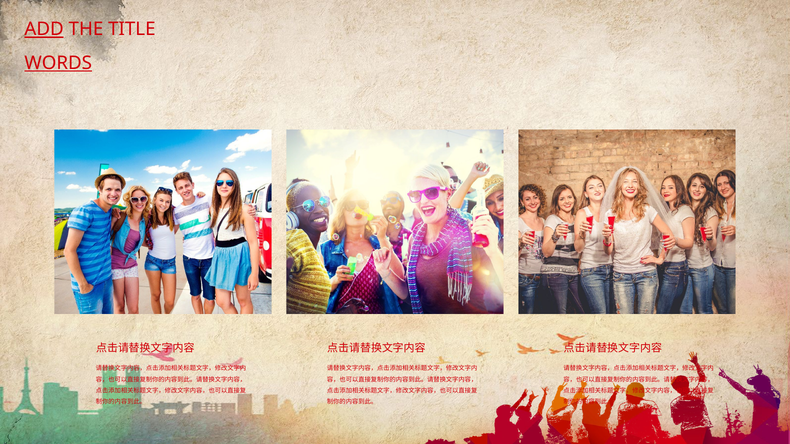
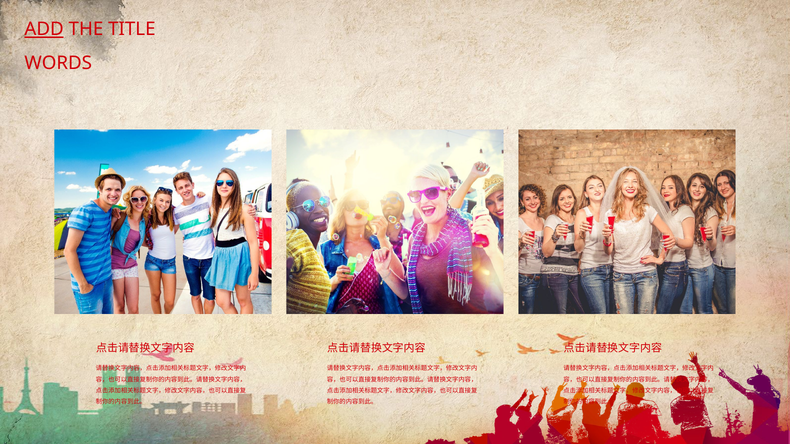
WORDS underline: present -> none
